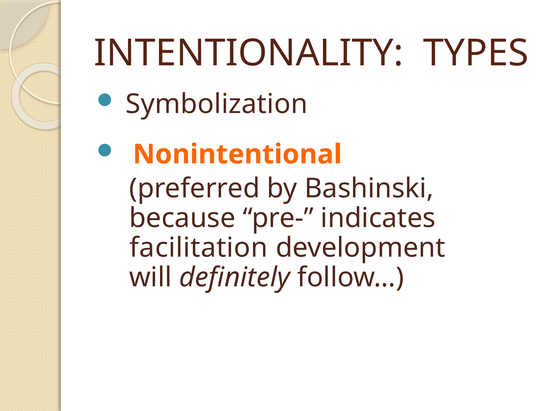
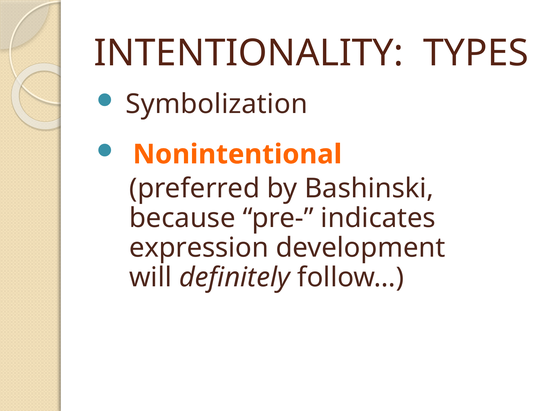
facilitation: facilitation -> expression
